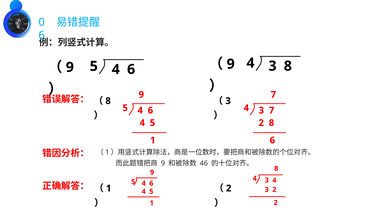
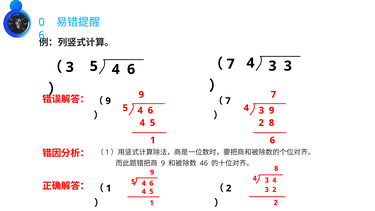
9 at (231, 64): 9 -> 7
9 at (70, 67): 9 -> 3
3 8: 8 -> 3
8 at (108, 101): 8 -> 9
3 at (228, 101): 3 -> 7
3 7: 7 -> 9
